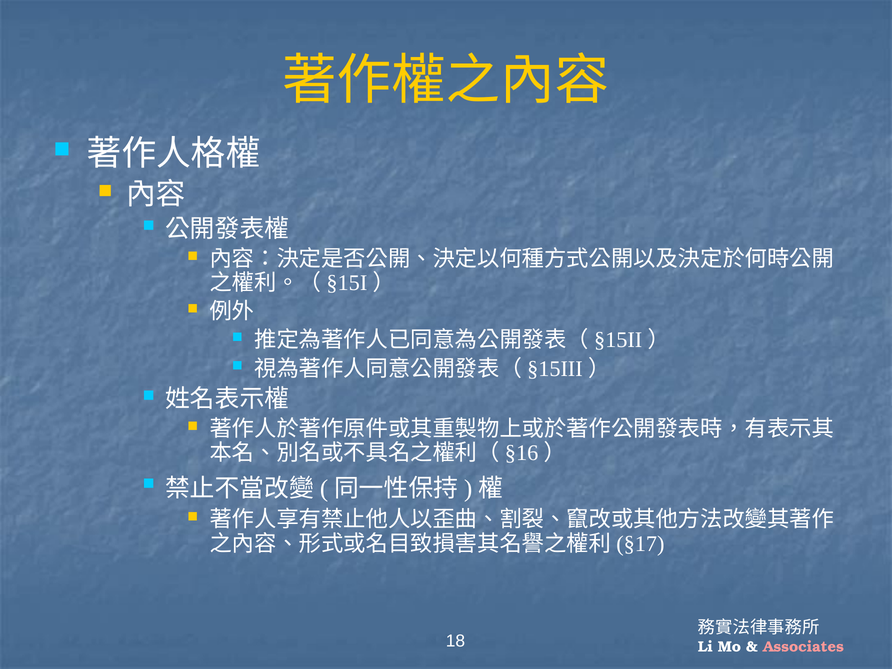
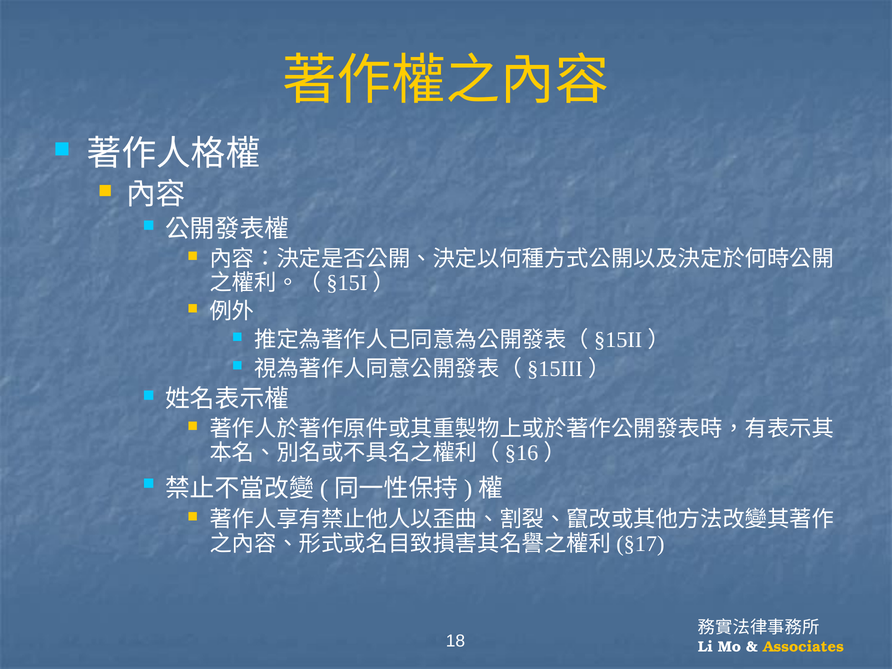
Associates colour: pink -> yellow
